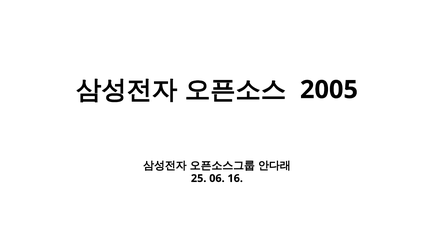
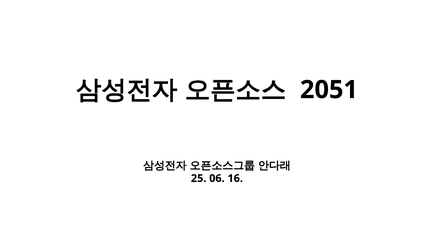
2005: 2005 -> 2051
